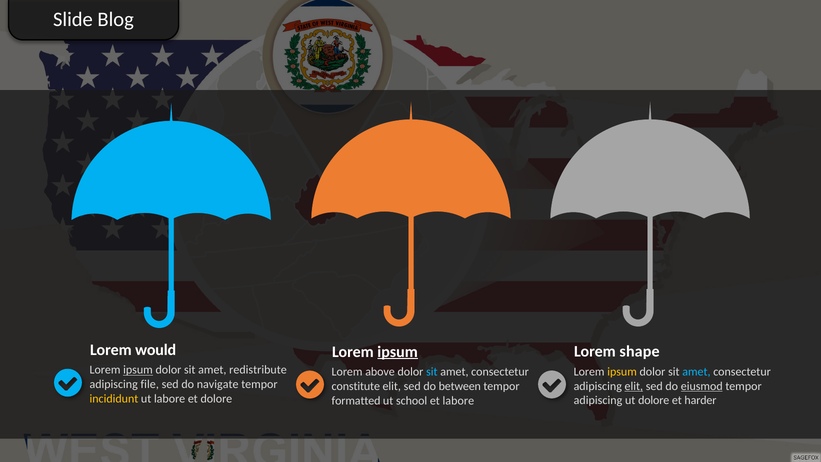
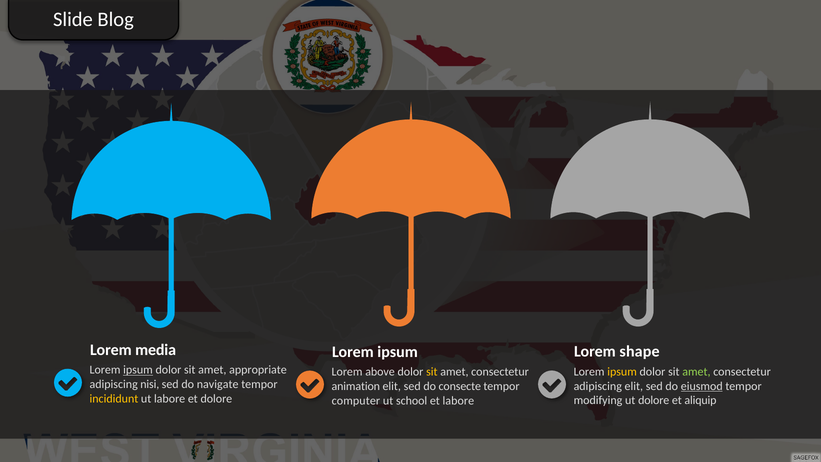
would: would -> media
ipsum at (398, 352) underline: present -> none
redistribute: redistribute -> appropriate
amet at (696, 372) colour: light blue -> light green
sit at (432, 372) colour: light blue -> yellow
file: file -> nisi
elit at (634, 386) underline: present -> none
constitute: constitute -> animation
between: between -> consecte
adipiscing at (598, 400): adipiscing -> modifying
harder: harder -> aliquip
formatted: formatted -> computer
